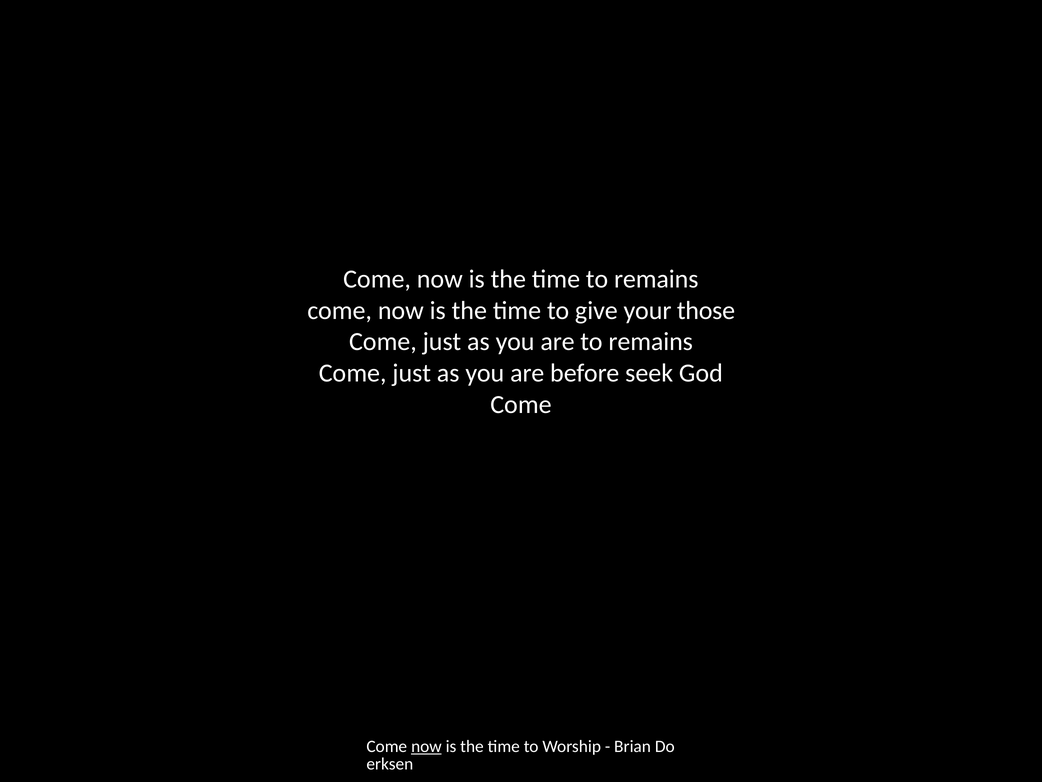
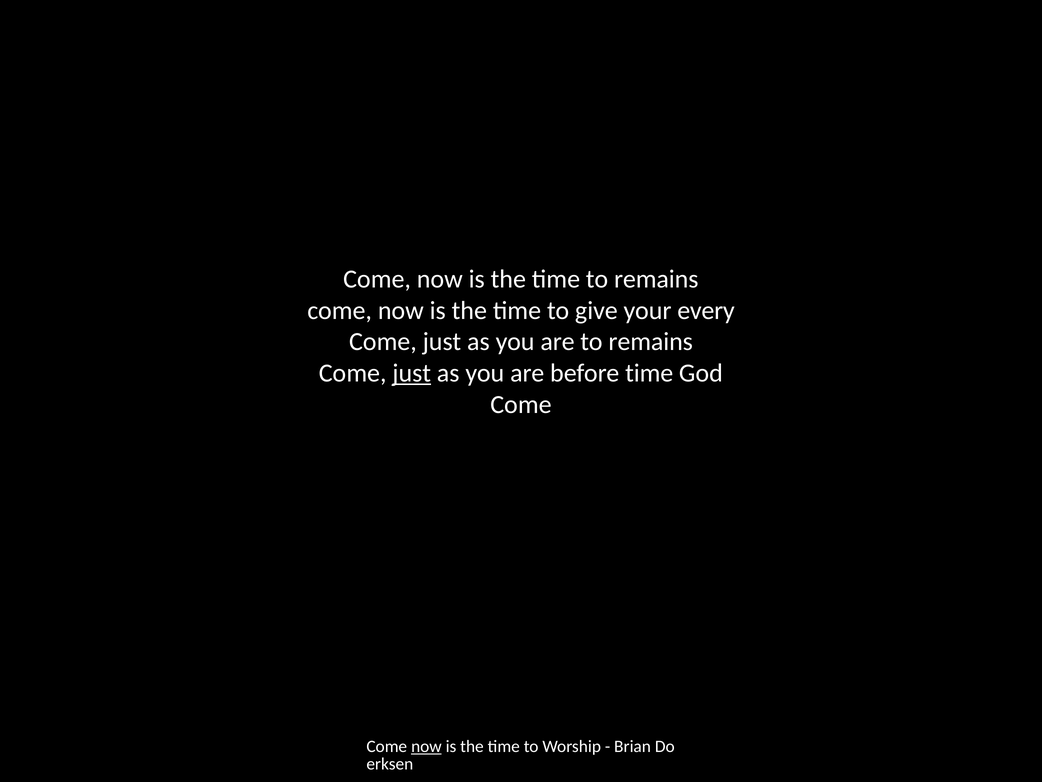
those: those -> every
just at (412, 373) underline: none -> present
before seek: seek -> time
